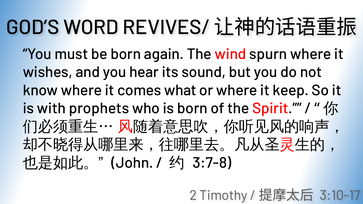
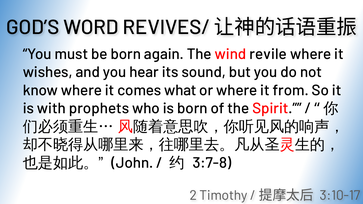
spurn: spurn -> revile
keep: keep -> from
